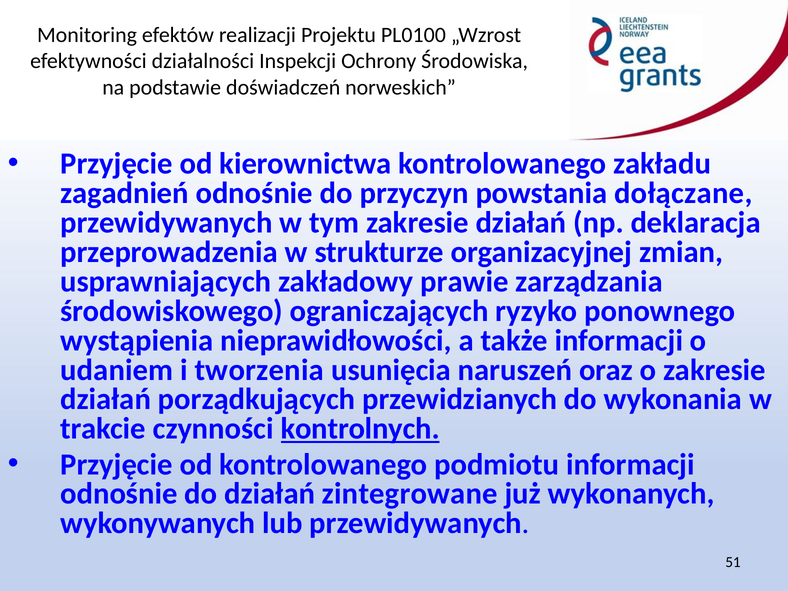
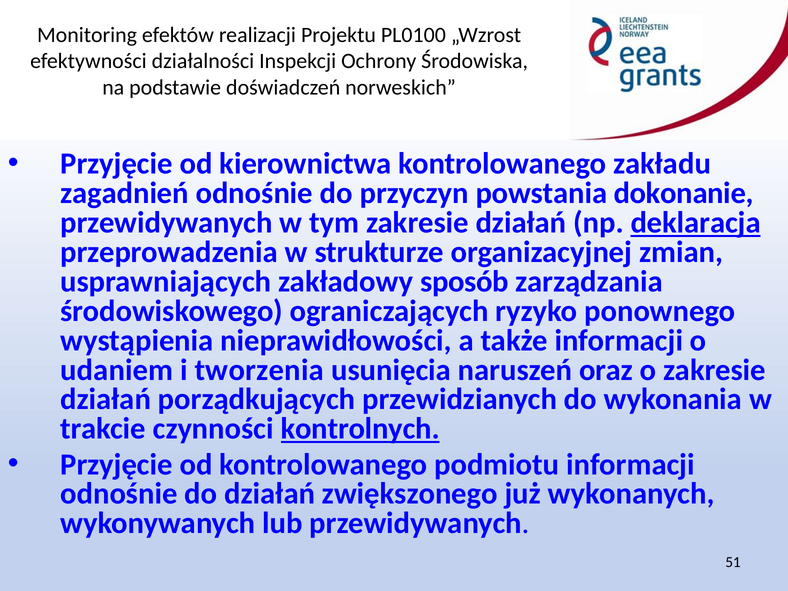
dołączane: dołączane -> dokonanie
deklaracja underline: none -> present
prawie: prawie -> sposób
zintegrowane: zintegrowane -> zwiększonego
